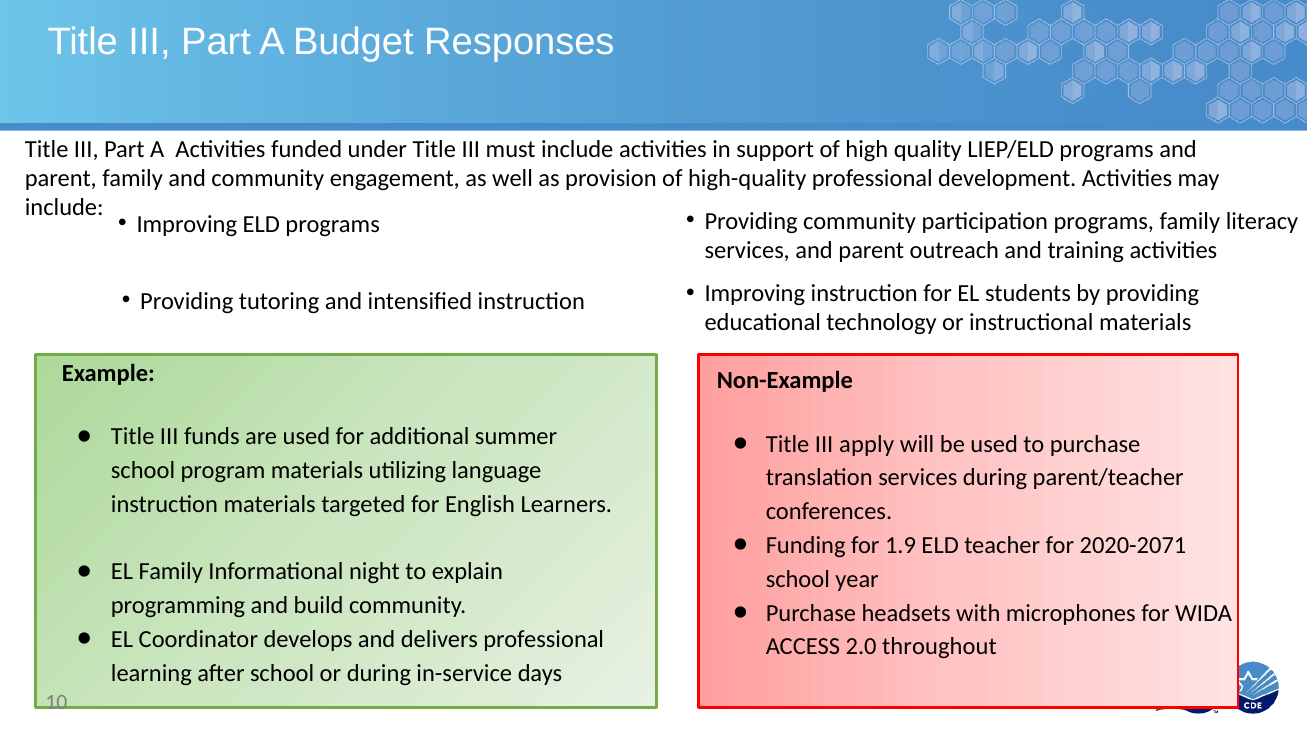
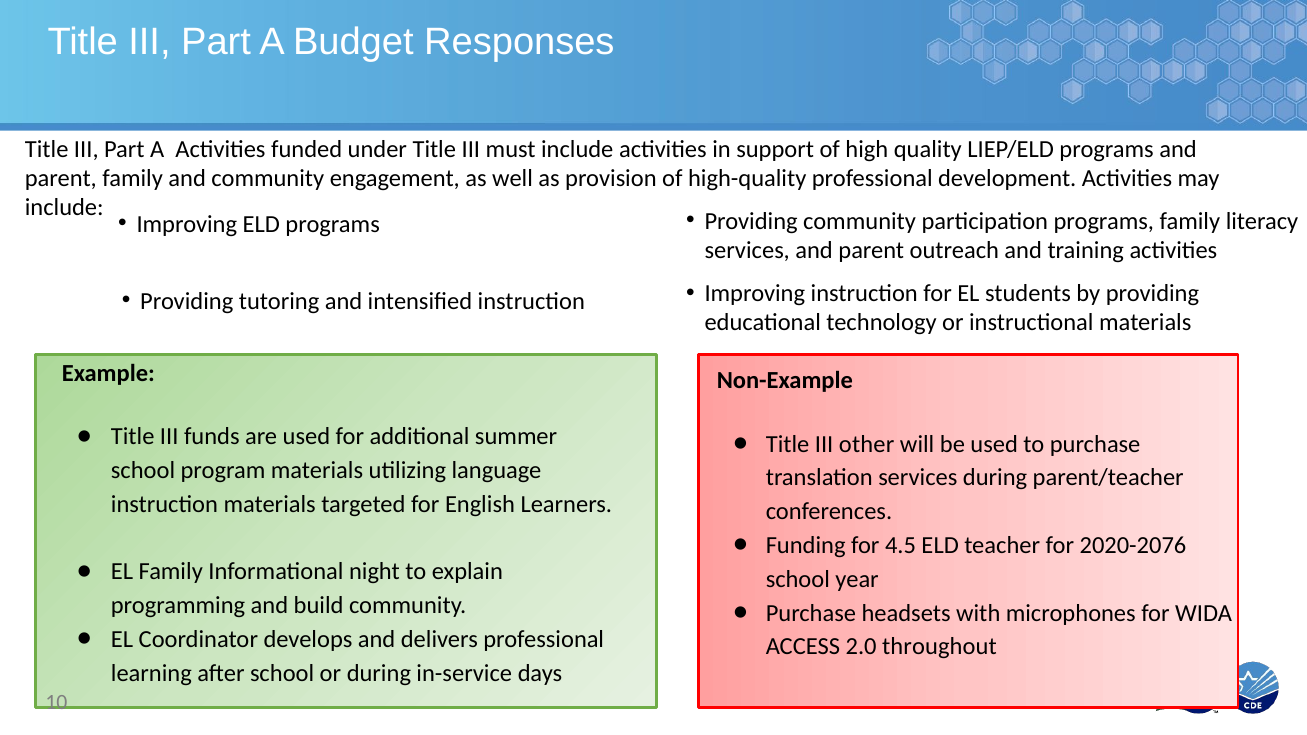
apply: apply -> other
1.9: 1.9 -> 4.5
2020-2071: 2020-2071 -> 2020-2076
